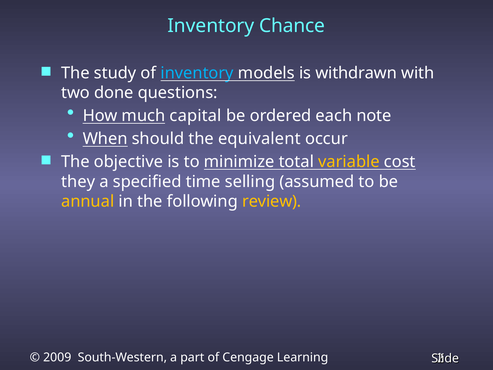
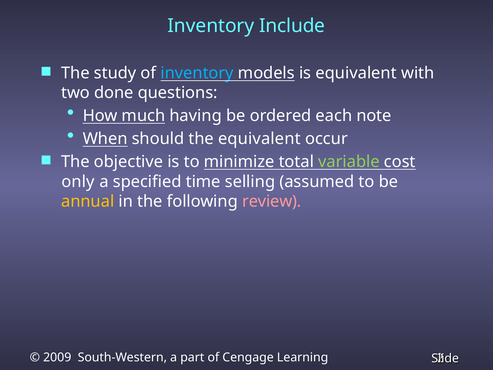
Chance: Chance -> Include
is withdrawn: withdrawn -> equivalent
capital: capital -> having
variable colour: yellow -> light green
they: they -> only
review colour: yellow -> pink
